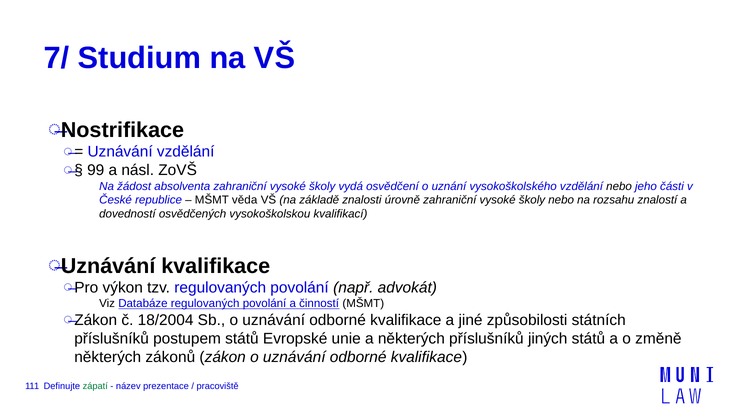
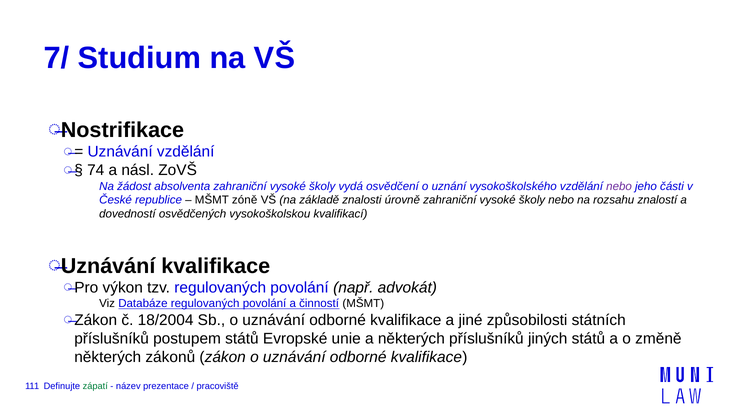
99: 99 -> 74
nebo at (619, 186) colour: black -> purple
věda: věda -> zóně
